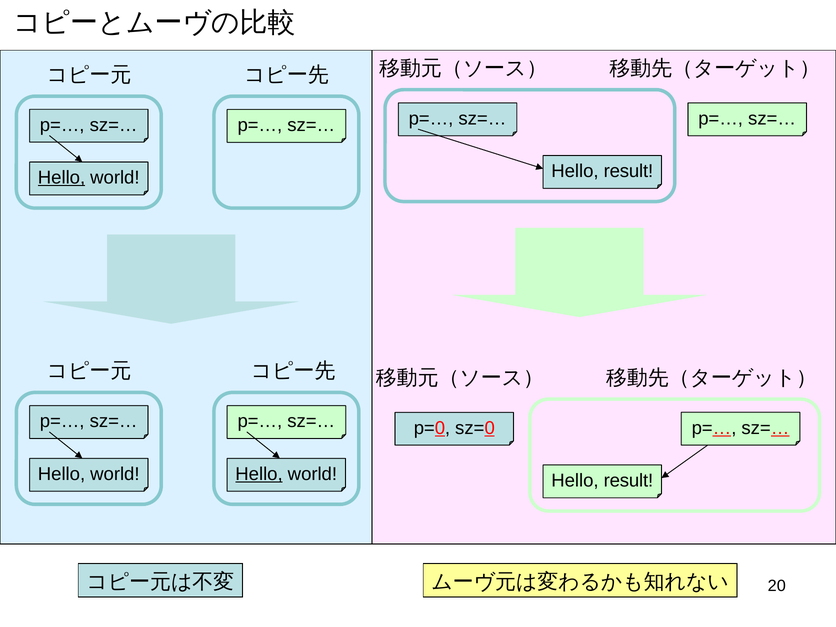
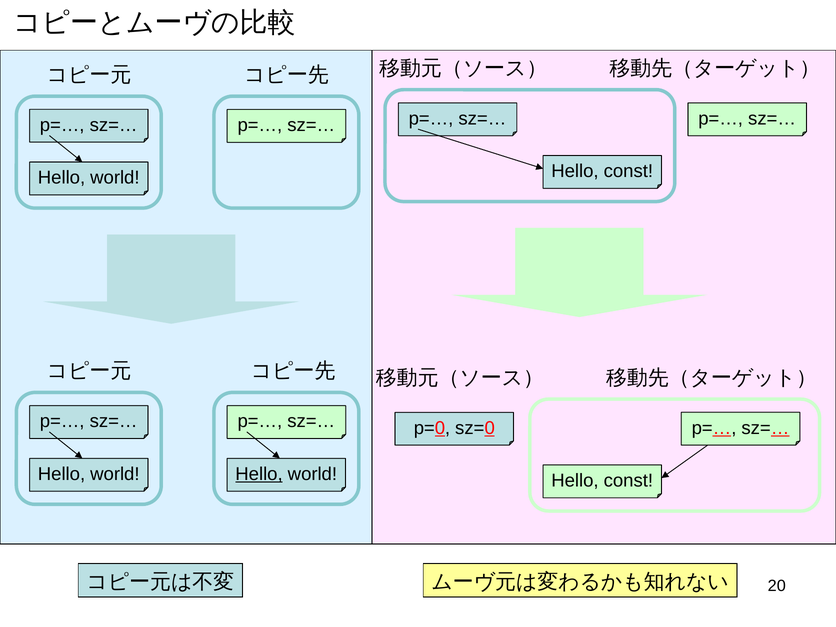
result at (628, 171): result -> const
Hello at (62, 178) underline: present -> none
result at (628, 481): result -> const
